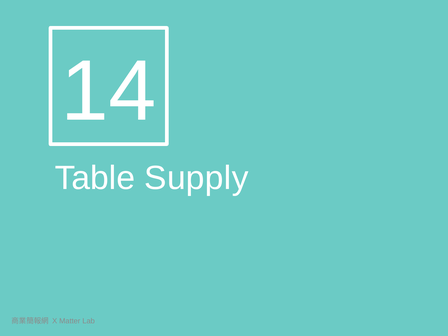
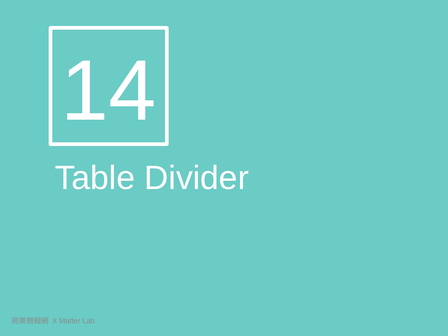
Supply: Supply -> Divider
